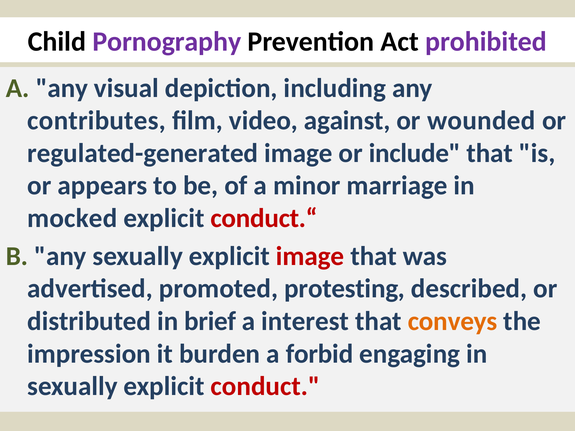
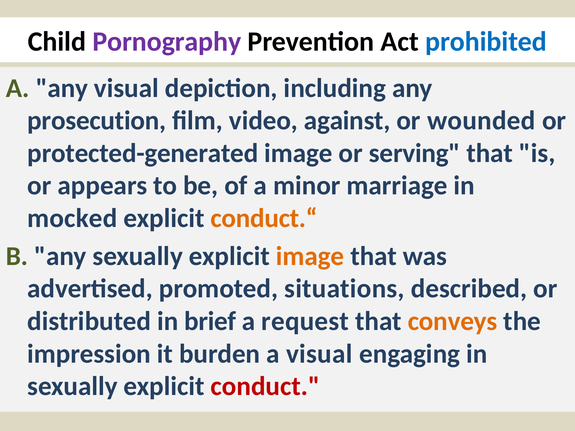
prohibited colour: purple -> blue
contributes: contributes -> prosecution
regulated-generated: regulated-generated -> protected-generated
include: include -> serving
conduct.“ colour: red -> orange
image at (310, 256) colour: red -> orange
protesting: protesting -> situations
interest: interest -> request
a forbid: forbid -> visual
